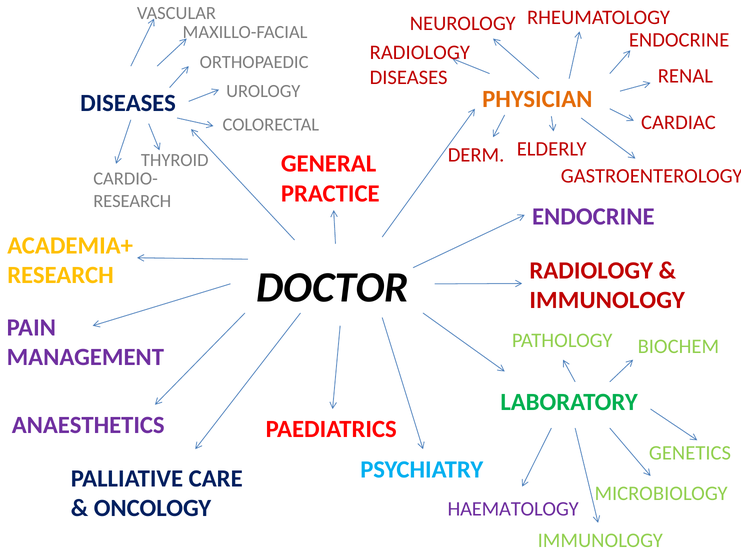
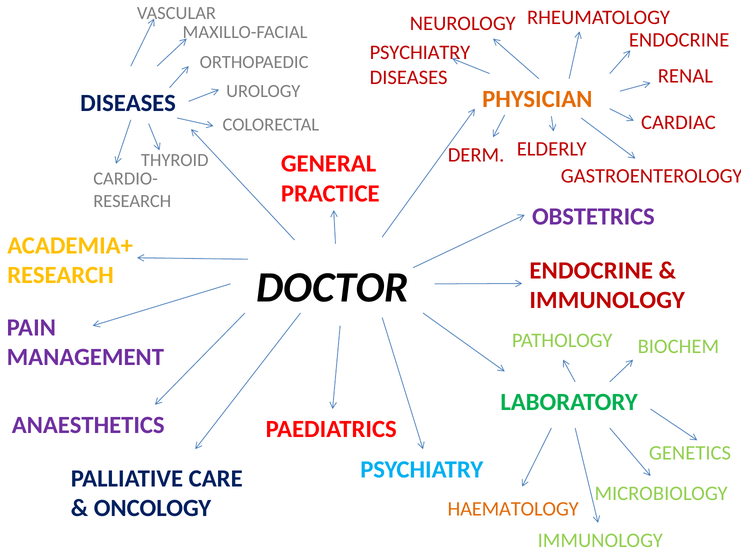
RADIOLOGY at (420, 53): RADIOLOGY -> PSYCHIATRY
ENDOCRINE at (593, 216): ENDOCRINE -> OBSTETRICS
DOCTOR RADIOLOGY: RADIOLOGY -> ENDOCRINE
HAEMATOLOGY colour: purple -> orange
